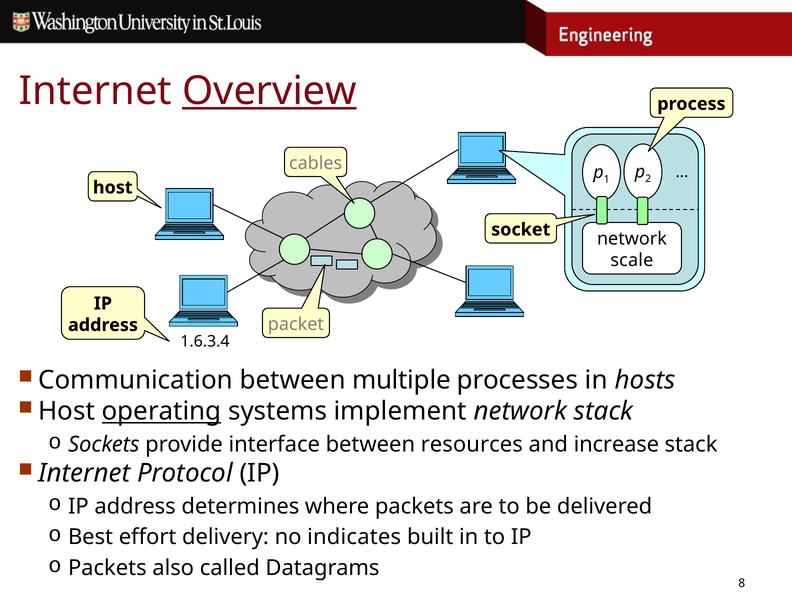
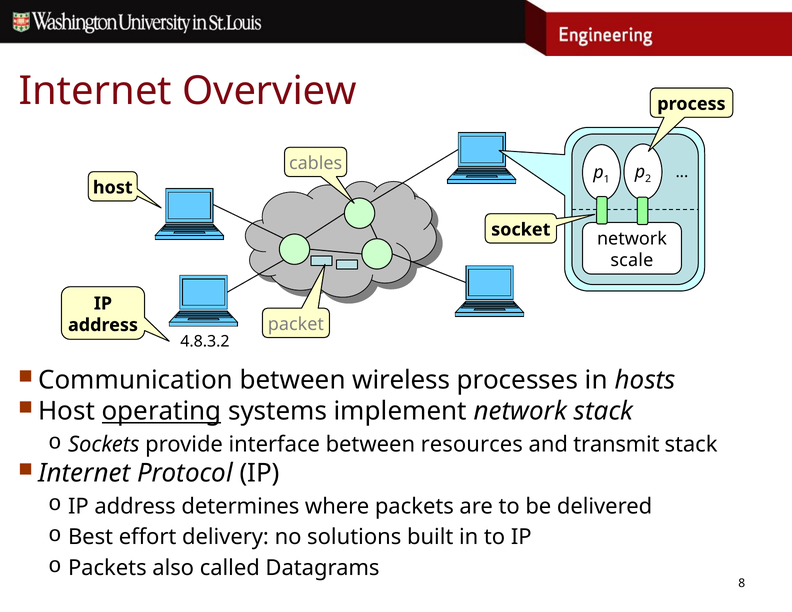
Overview underline: present -> none
1.6.3.4: 1.6.3.4 -> 4.8.3.2
multiple: multiple -> wireless
increase: increase -> transmit
indicates: indicates -> solutions
